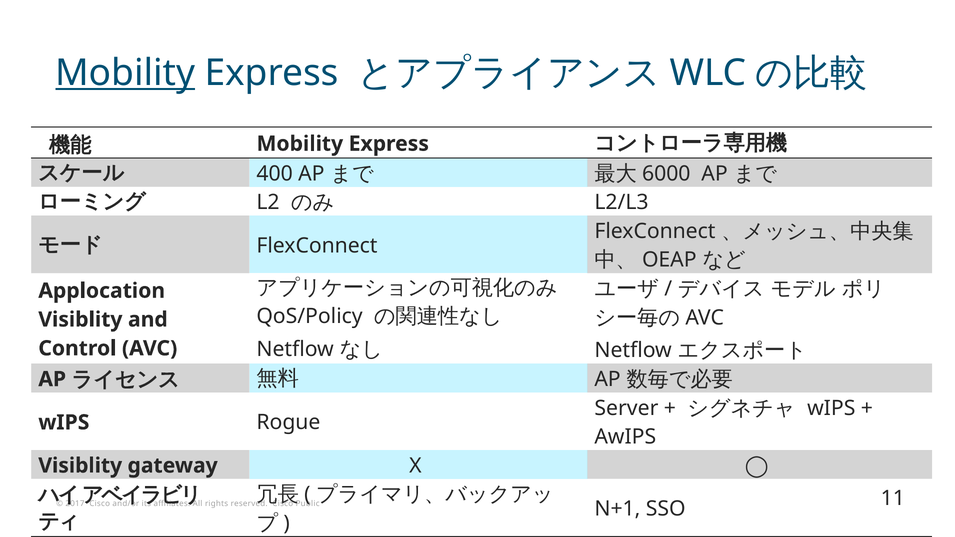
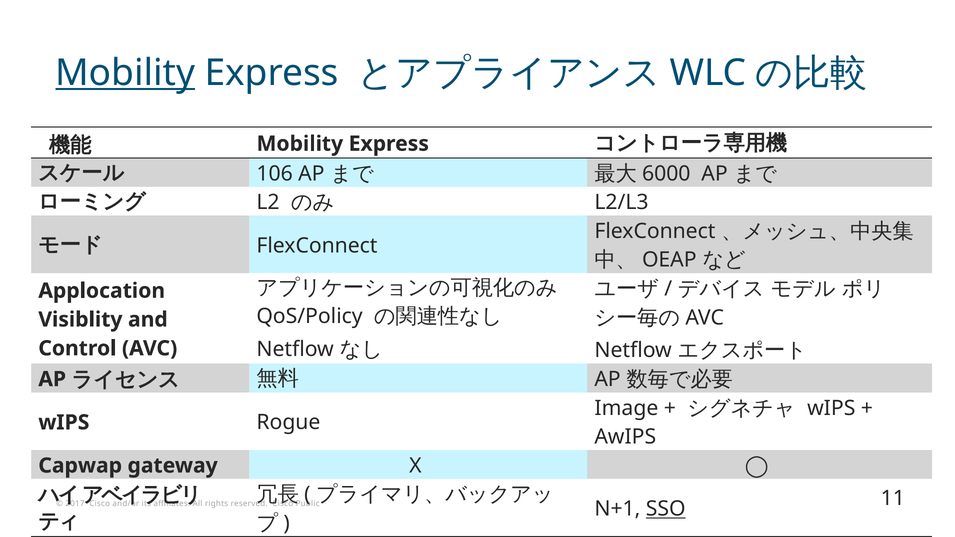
400: 400 -> 106
Server: Server -> Image
Visiblity at (80, 466): Visiblity -> Capwap
SSO underline: none -> present
